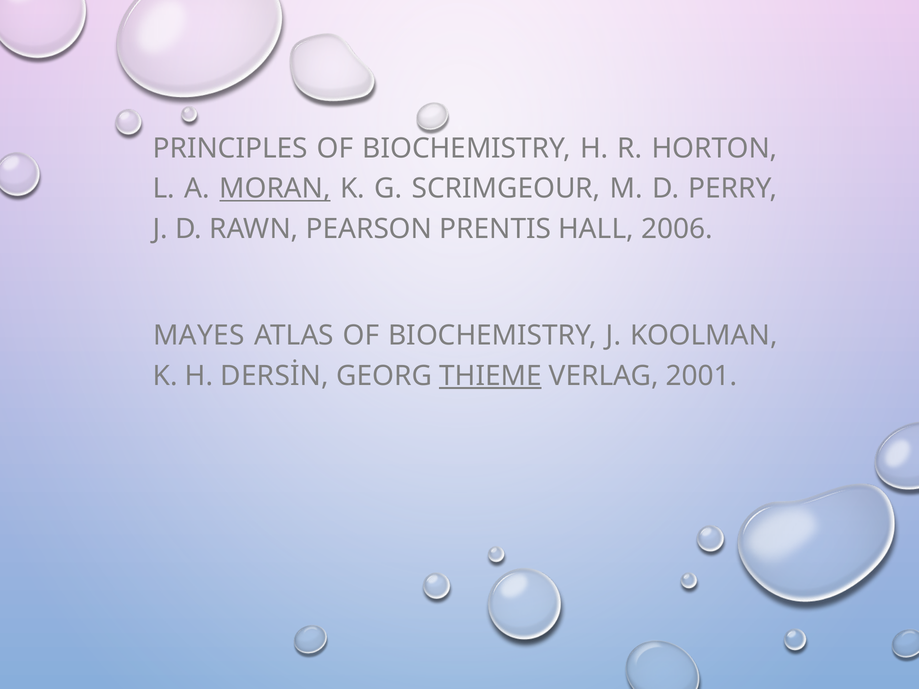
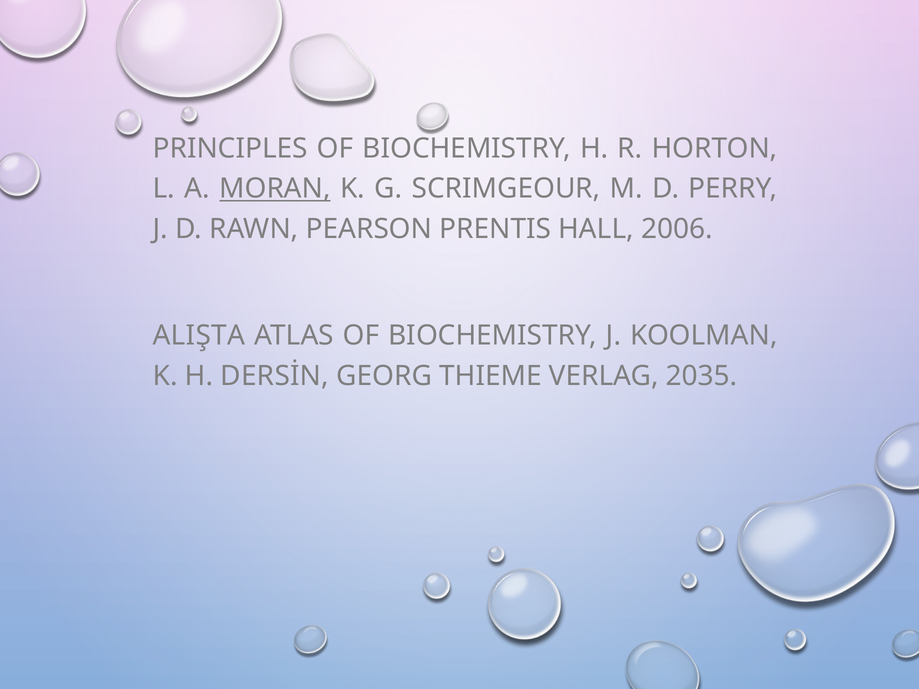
MAYES: MAYES -> ALIŞTA
THIEME underline: present -> none
2001: 2001 -> 2035
